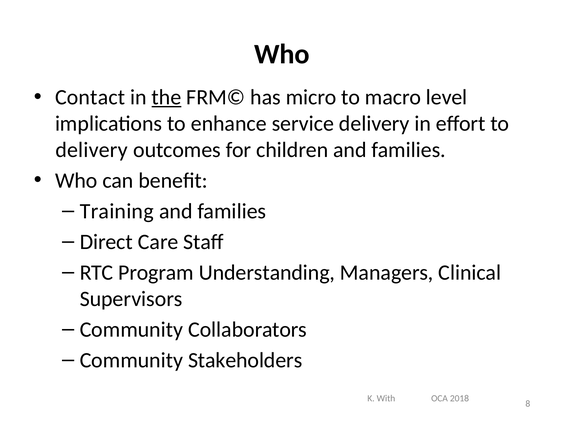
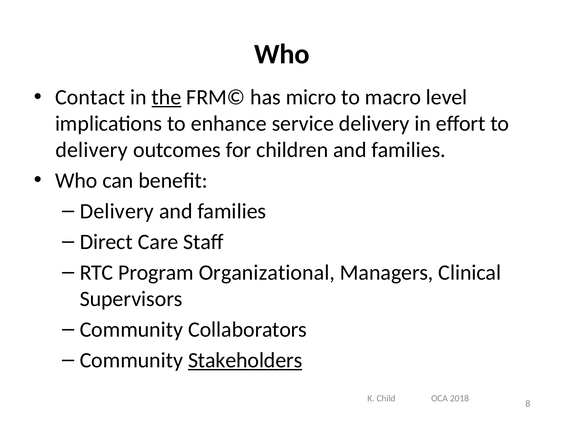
Training at (117, 211): Training -> Delivery
Understanding: Understanding -> Organizational
Stakeholders underline: none -> present
With: With -> Child
